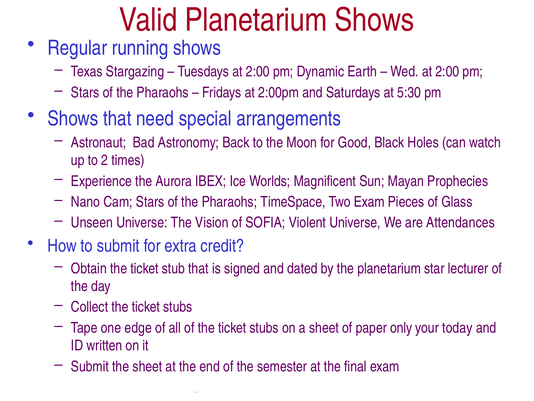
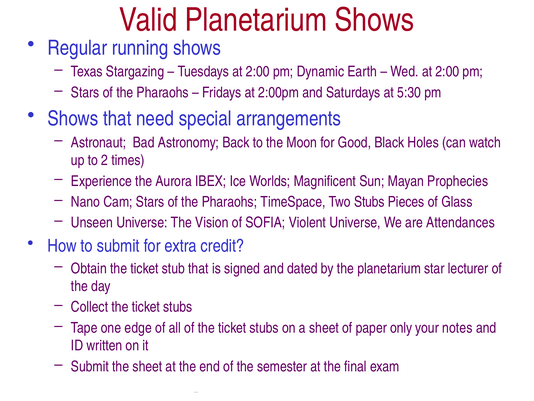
Two Exam: Exam -> Stubs
today: today -> notes
